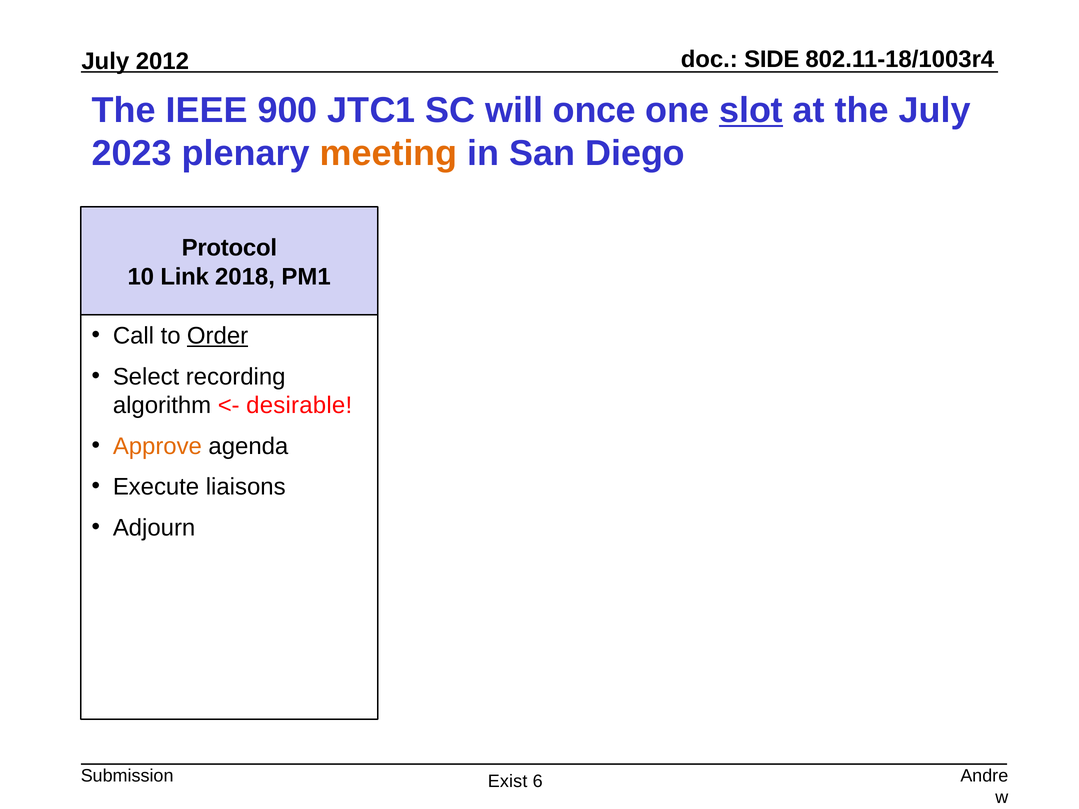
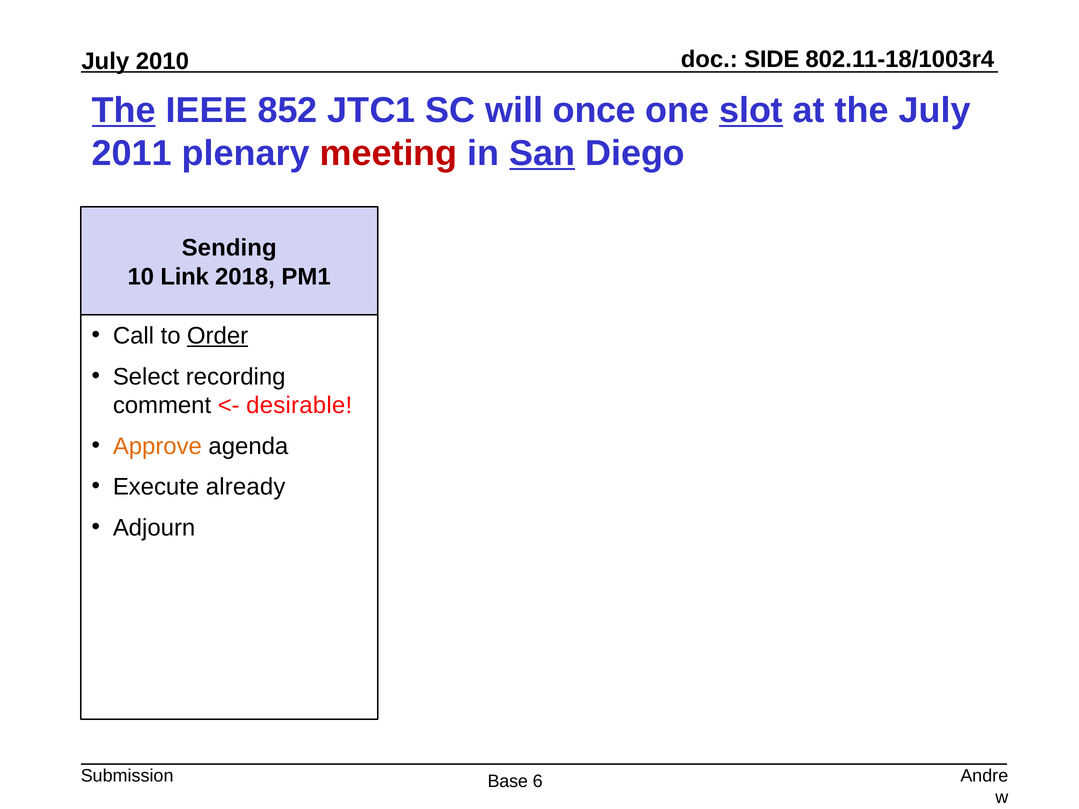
2012: 2012 -> 2010
The at (124, 110) underline: none -> present
900: 900 -> 852
2023: 2023 -> 2011
meeting colour: orange -> red
San underline: none -> present
Protocol: Protocol -> Sending
algorithm: algorithm -> comment
liaisons: liaisons -> already
Exist: Exist -> Base
